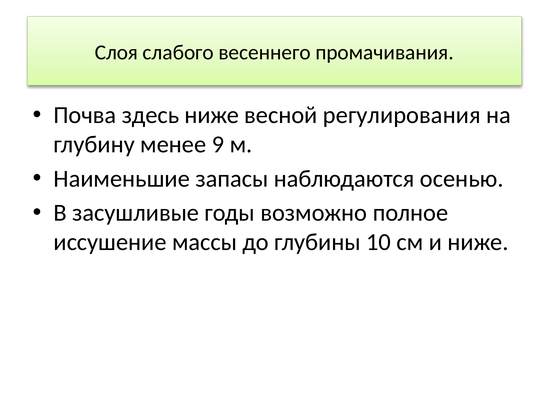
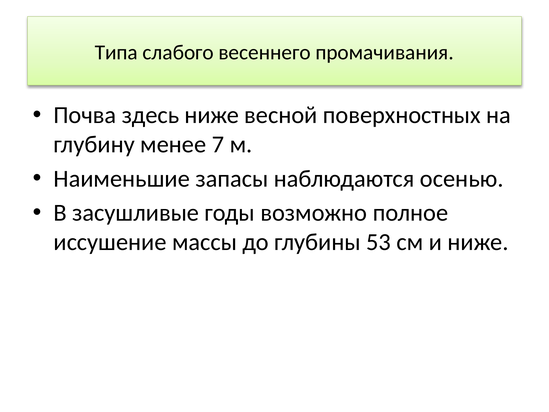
Слоя: Слоя -> Типа
регулирования: регулирования -> поверхностных
9: 9 -> 7
10: 10 -> 53
